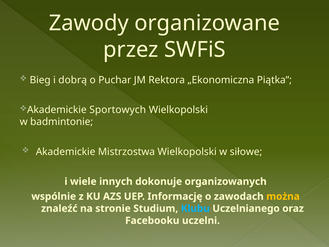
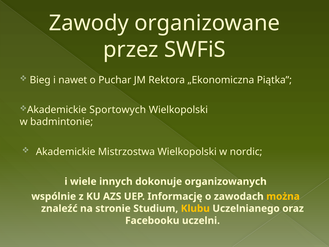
dobrą: dobrą -> nawet
siłowe: siłowe -> nordic
Klubu colour: light blue -> yellow
